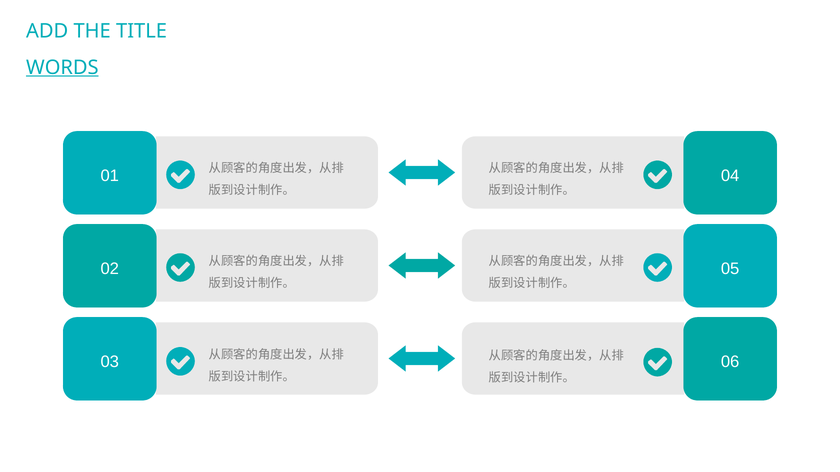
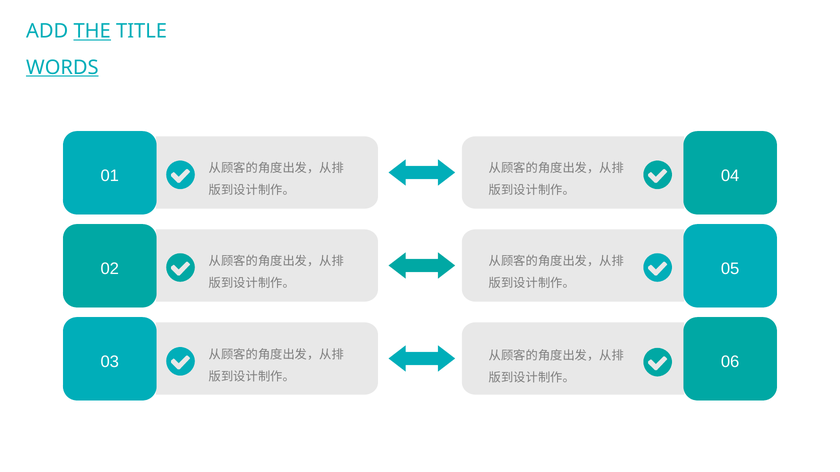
THE underline: none -> present
